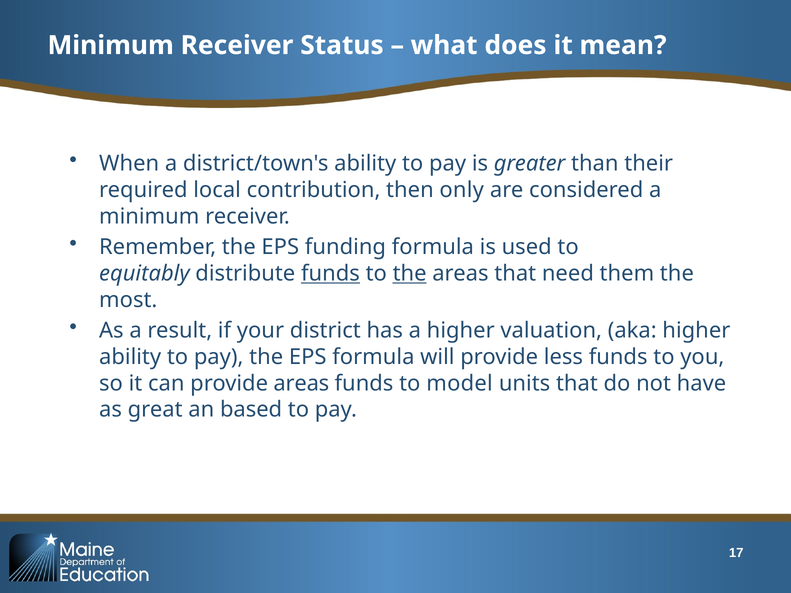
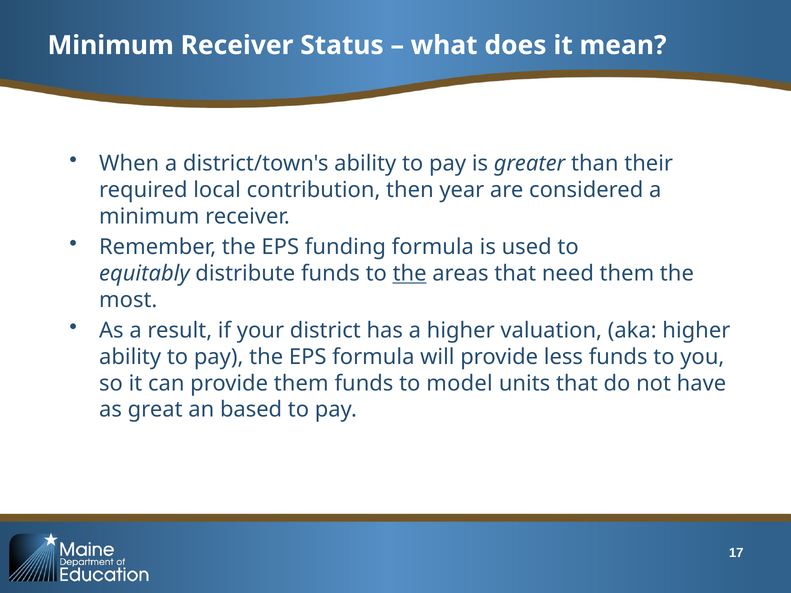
only: only -> year
funds at (330, 274) underline: present -> none
provide areas: areas -> them
